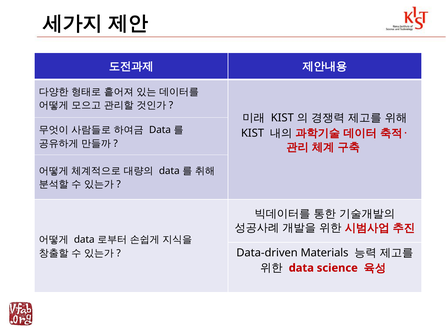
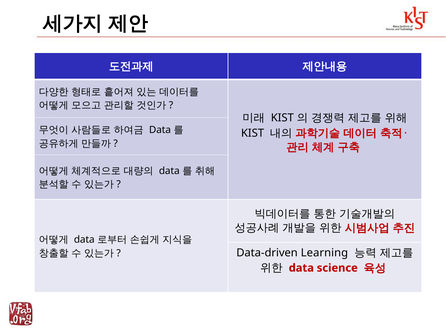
Materials: Materials -> Learning
